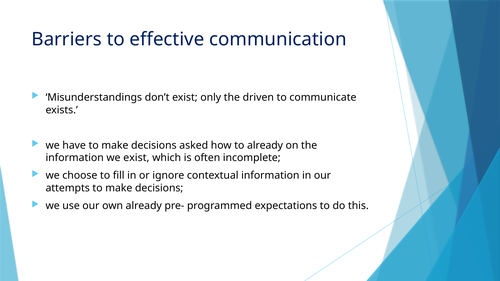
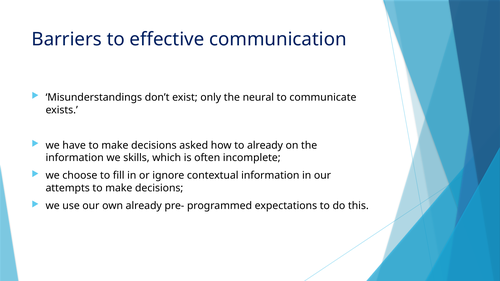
driven: driven -> neural
we exist: exist -> skills
